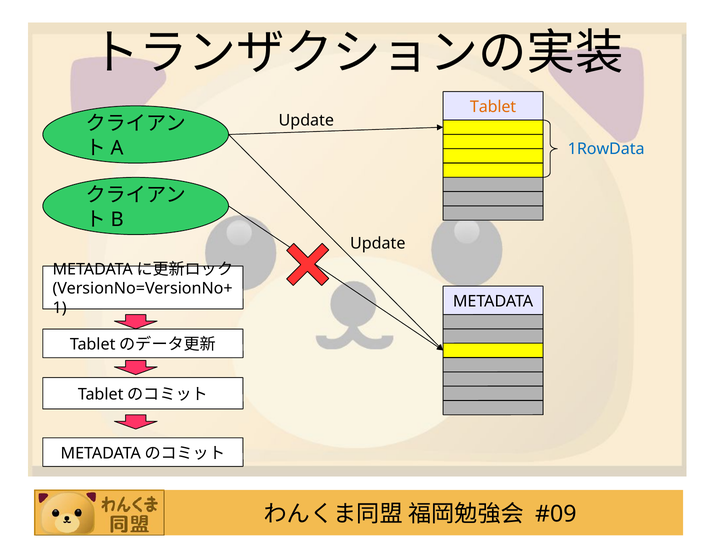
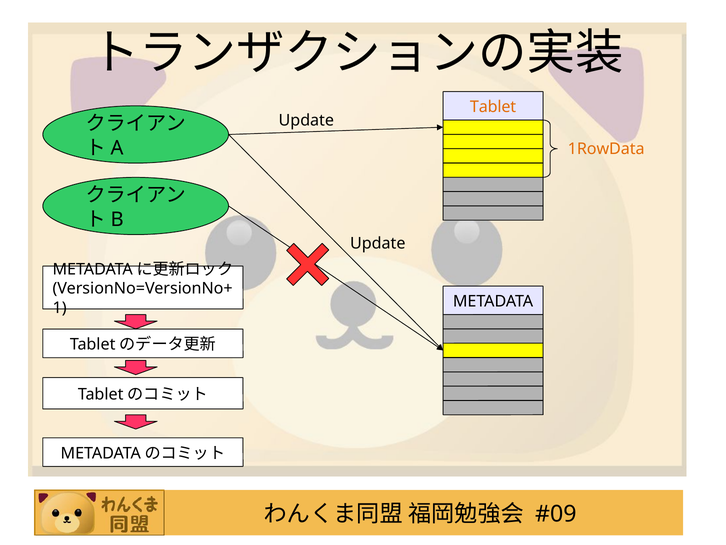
1RowData colour: blue -> orange
